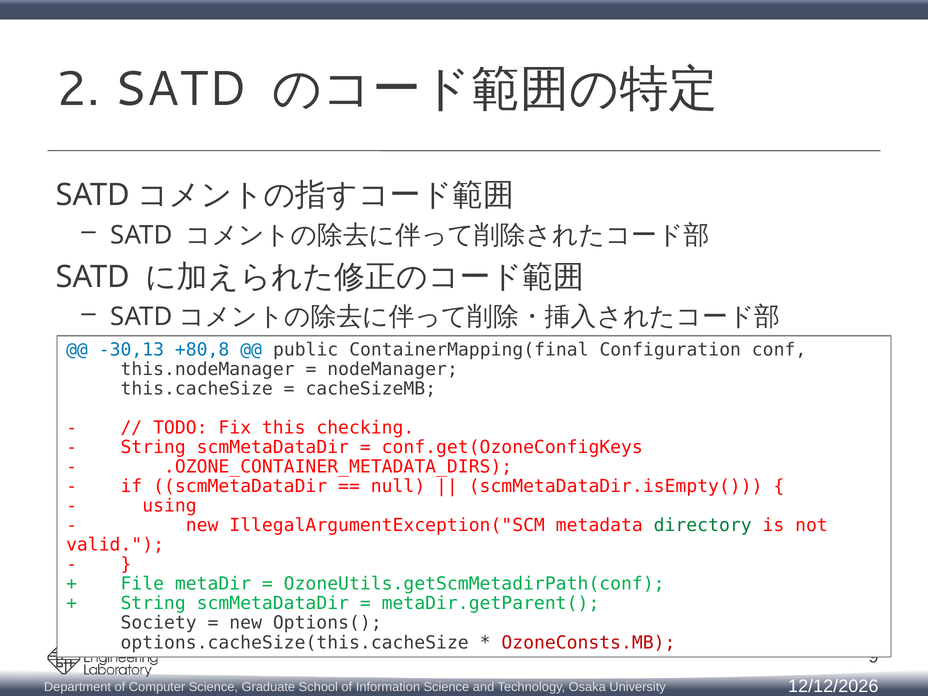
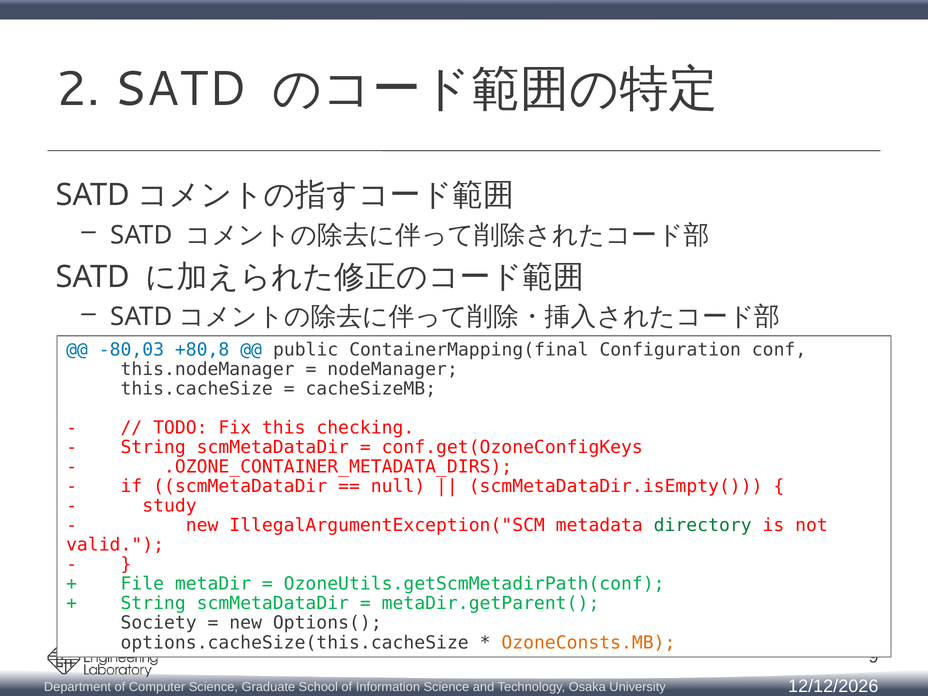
-30,13: -30,13 -> -80,03
using: using -> study
OzoneConsts.MB colour: red -> orange
